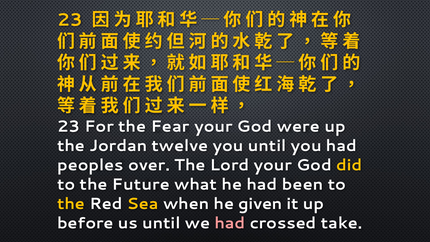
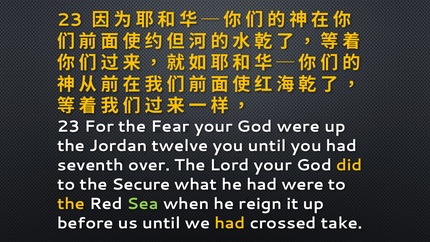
peoples: peoples -> seventh
Future: Future -> Secure
had been: been -> were
Sea colour: yellow -> light green
given: given -> reign
had at (230, 223) colour: pink -> yellow
